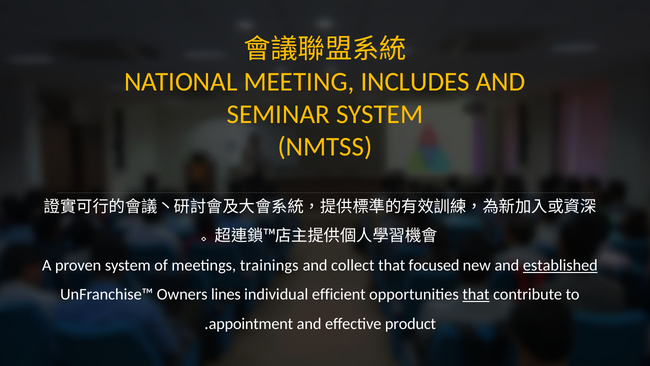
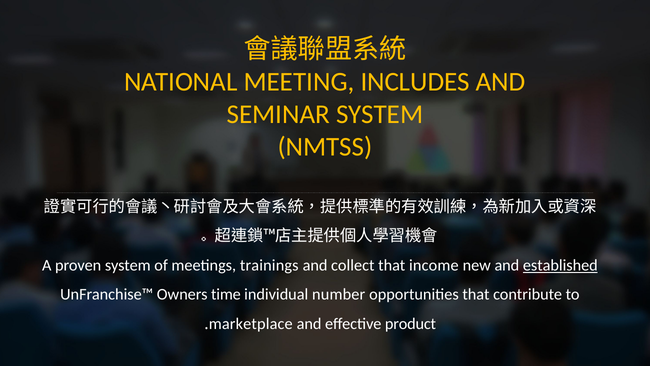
focused: focused -> income
lines: lines -> time
efficient: efficient -> number
that at (476, 294) underline: present -> none
appointment: appointment -> marketplace
